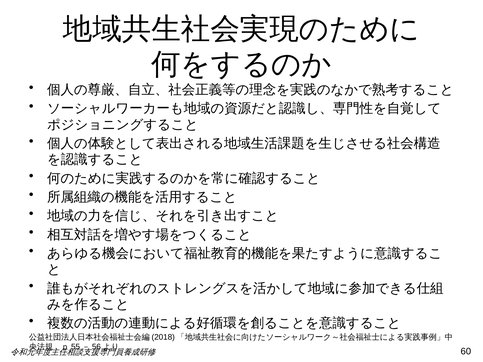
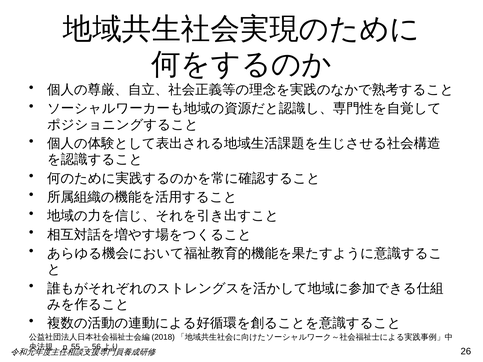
60: 60 -> 26
